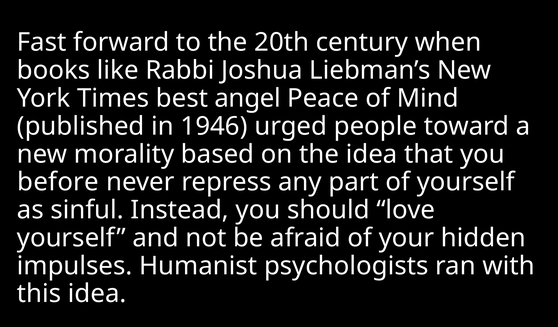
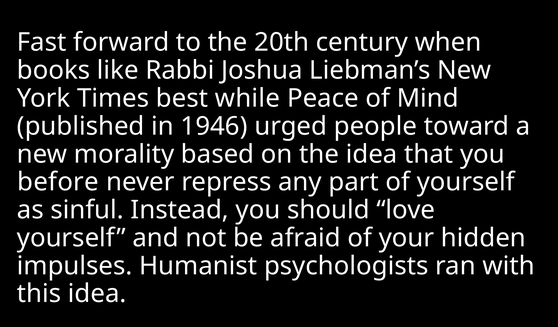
angel: angel -> while
